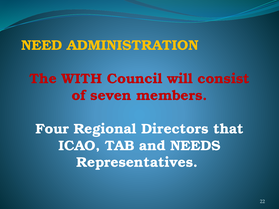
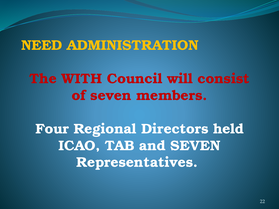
that: that -> held
and NEEDS: NEEDS -> SEVEN
